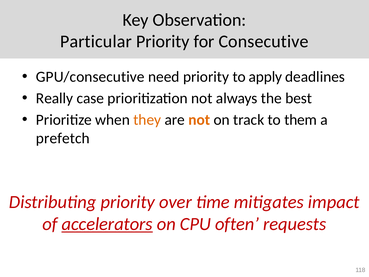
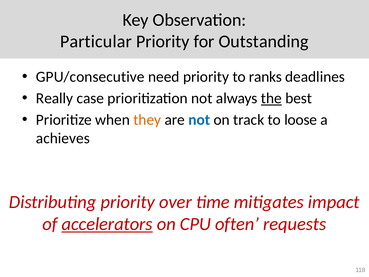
Consecutive: Consecutive -> Outstanding
apply: apply -> ranks
the underline: none -> present
not at (199, 120) colour: orange -> blue
them: them -> loose
prefetch: prefetch -> achieves
